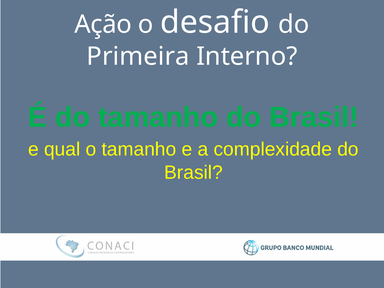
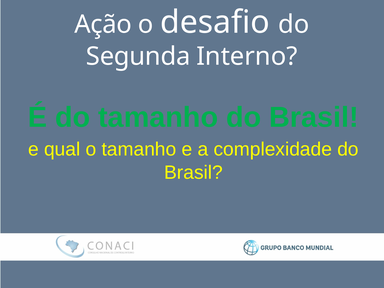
Primeira: Primeira -> Segunda
